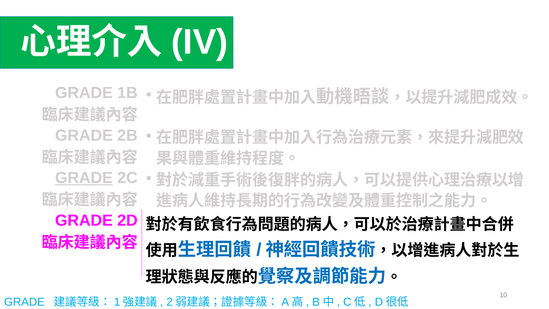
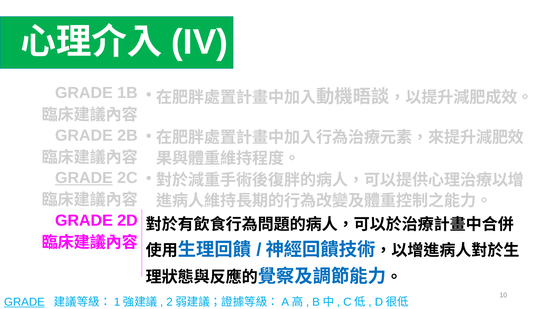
GRADE at (24, 302) underline: none -> present
